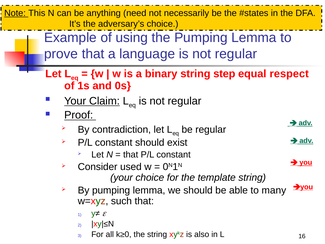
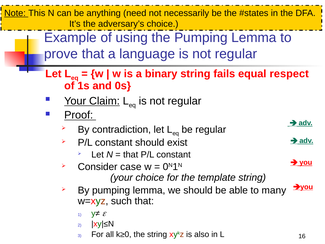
step: step -> fails
used: used -> case
